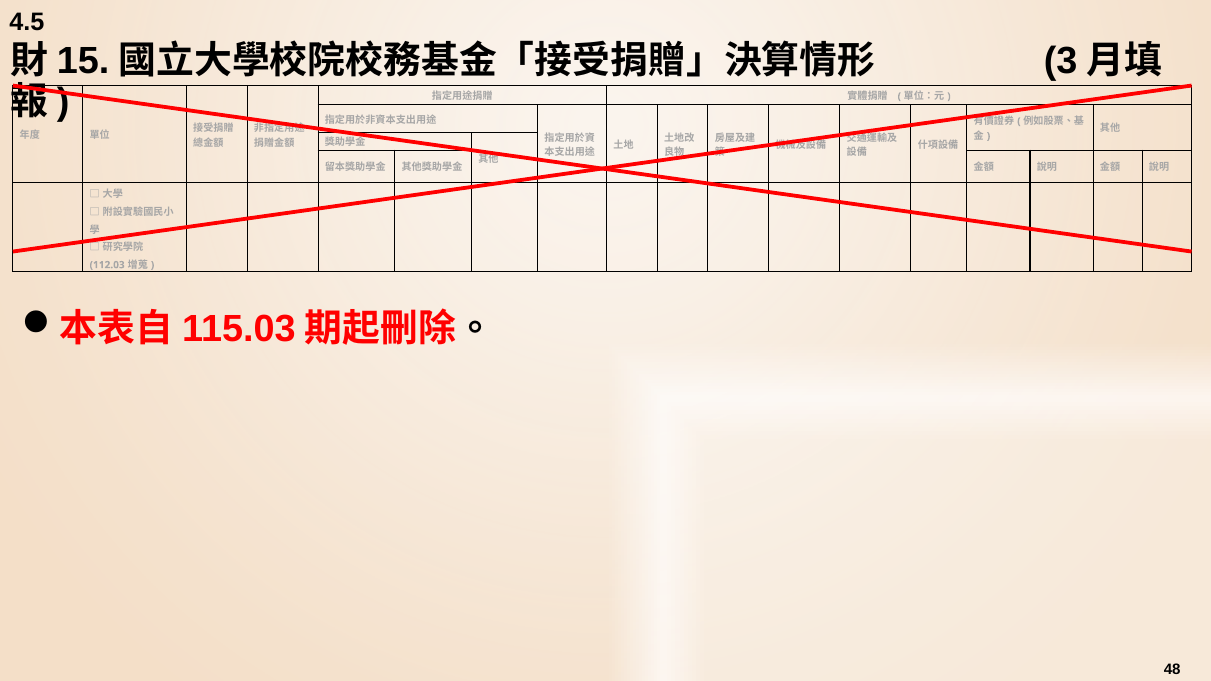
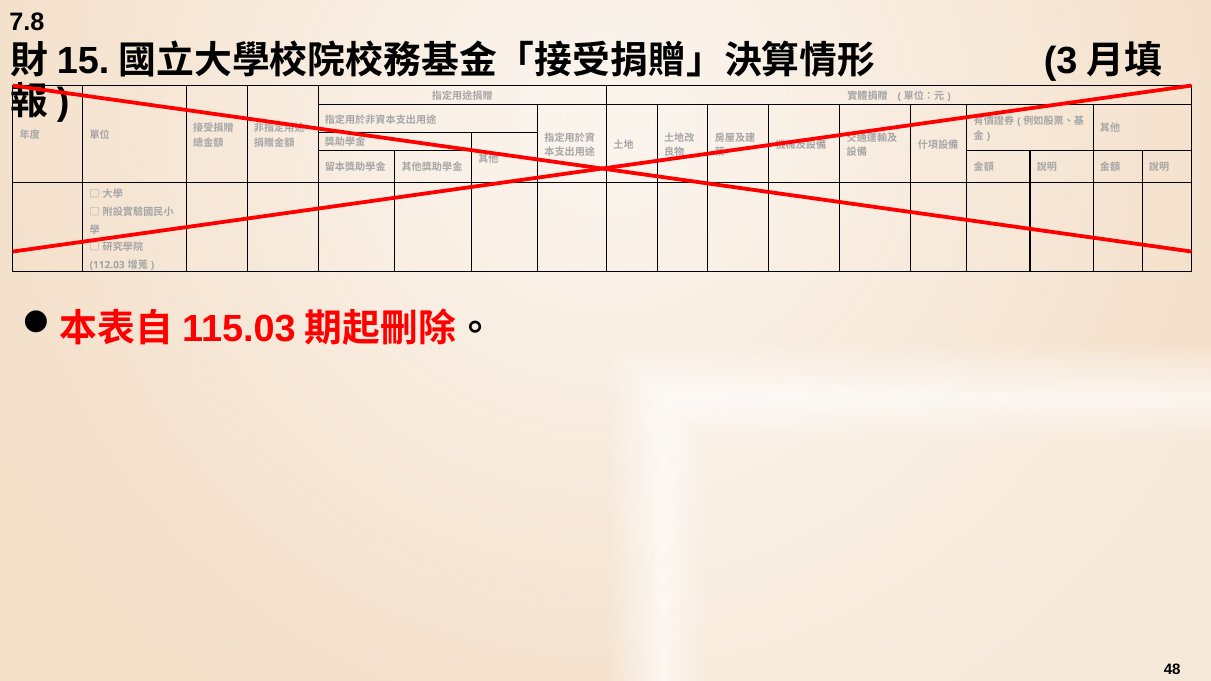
4.5: 4.5 -> 7.8
